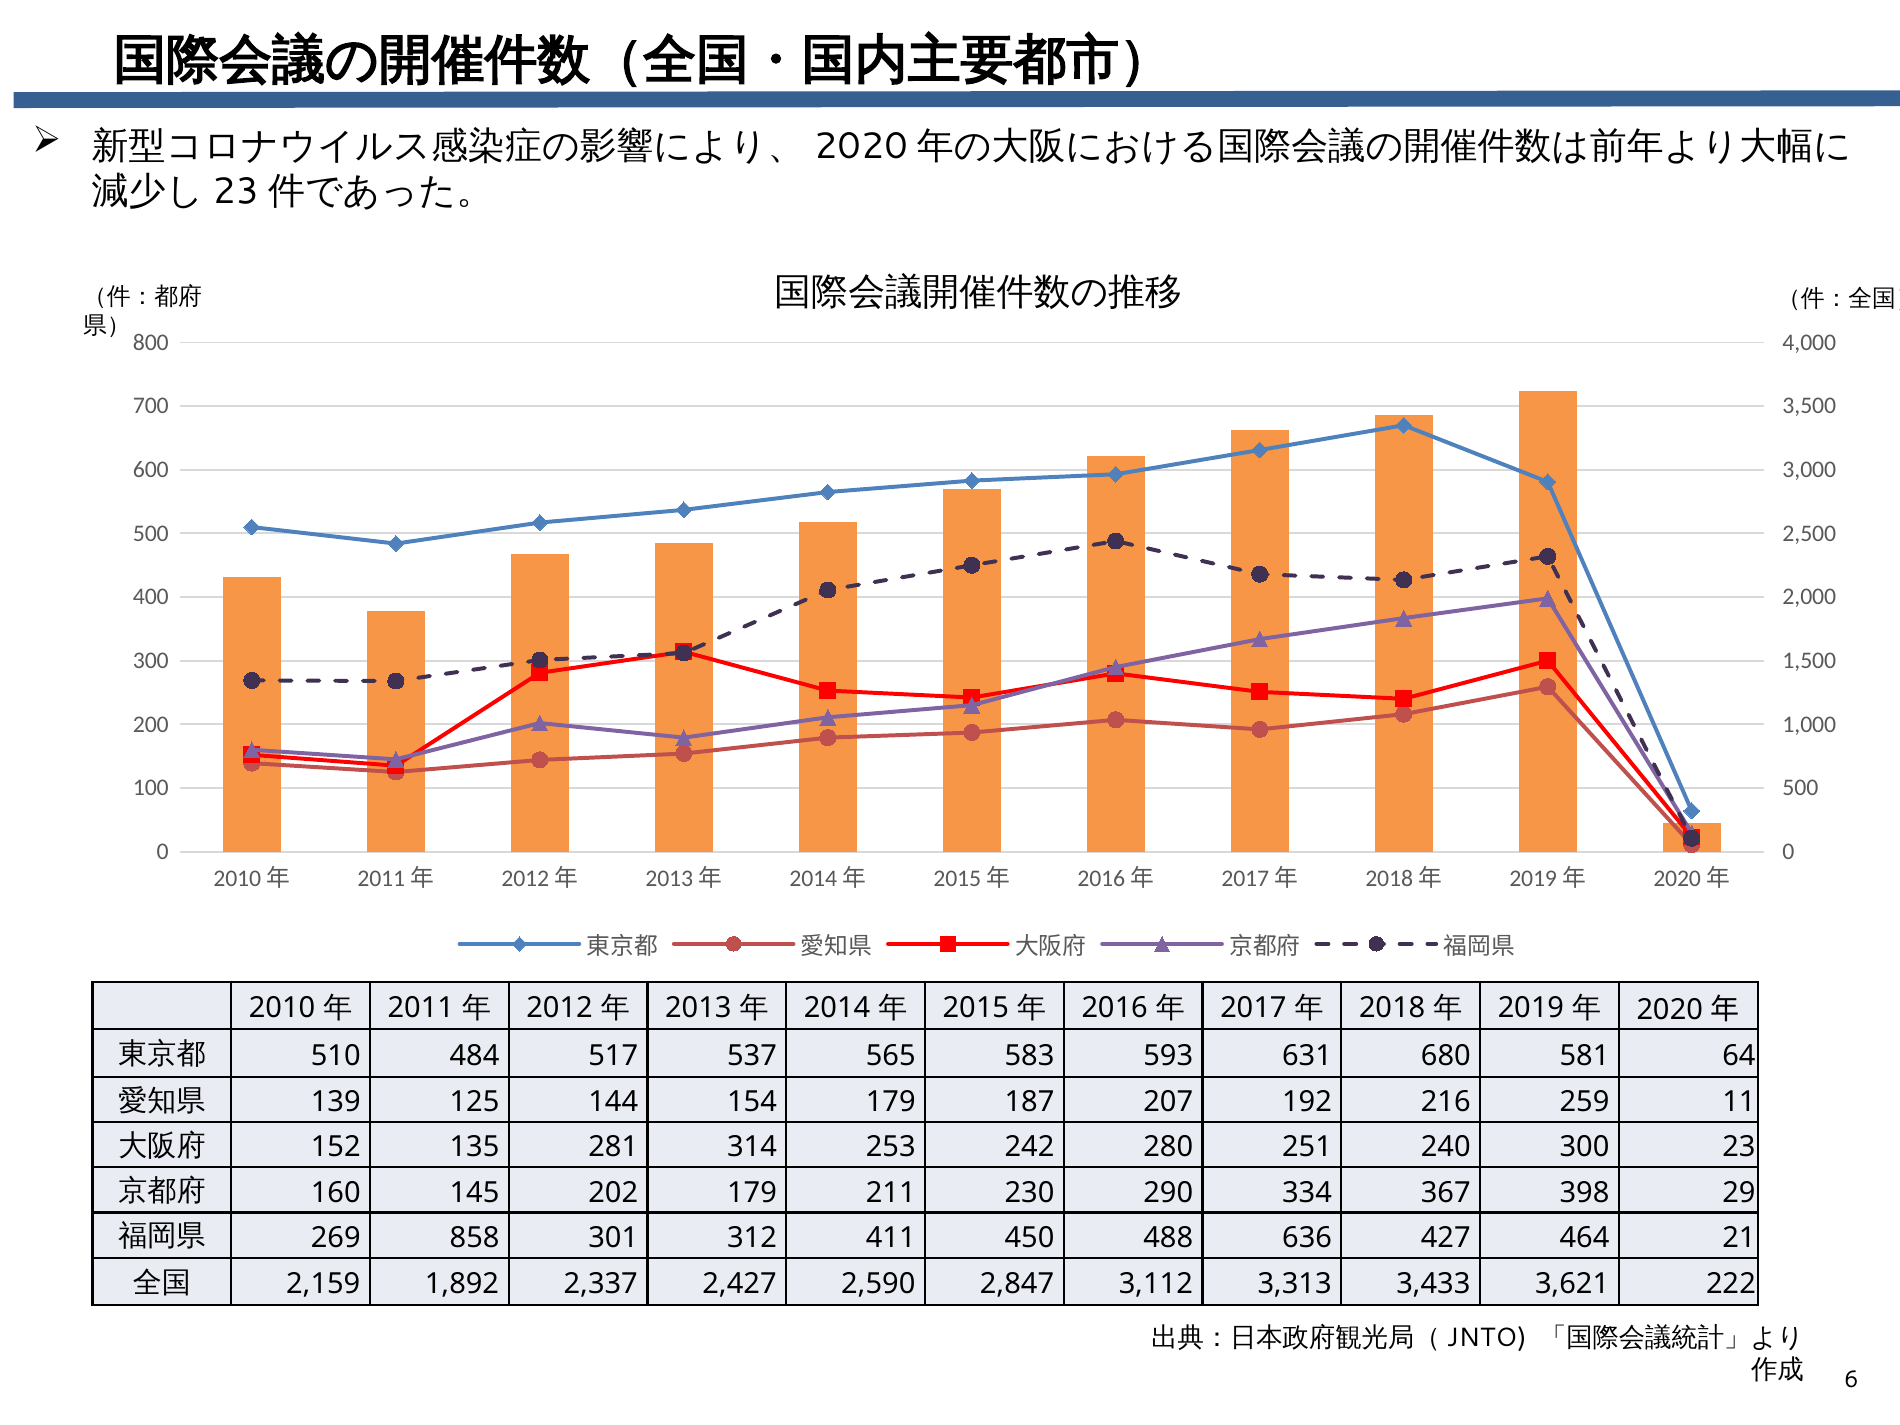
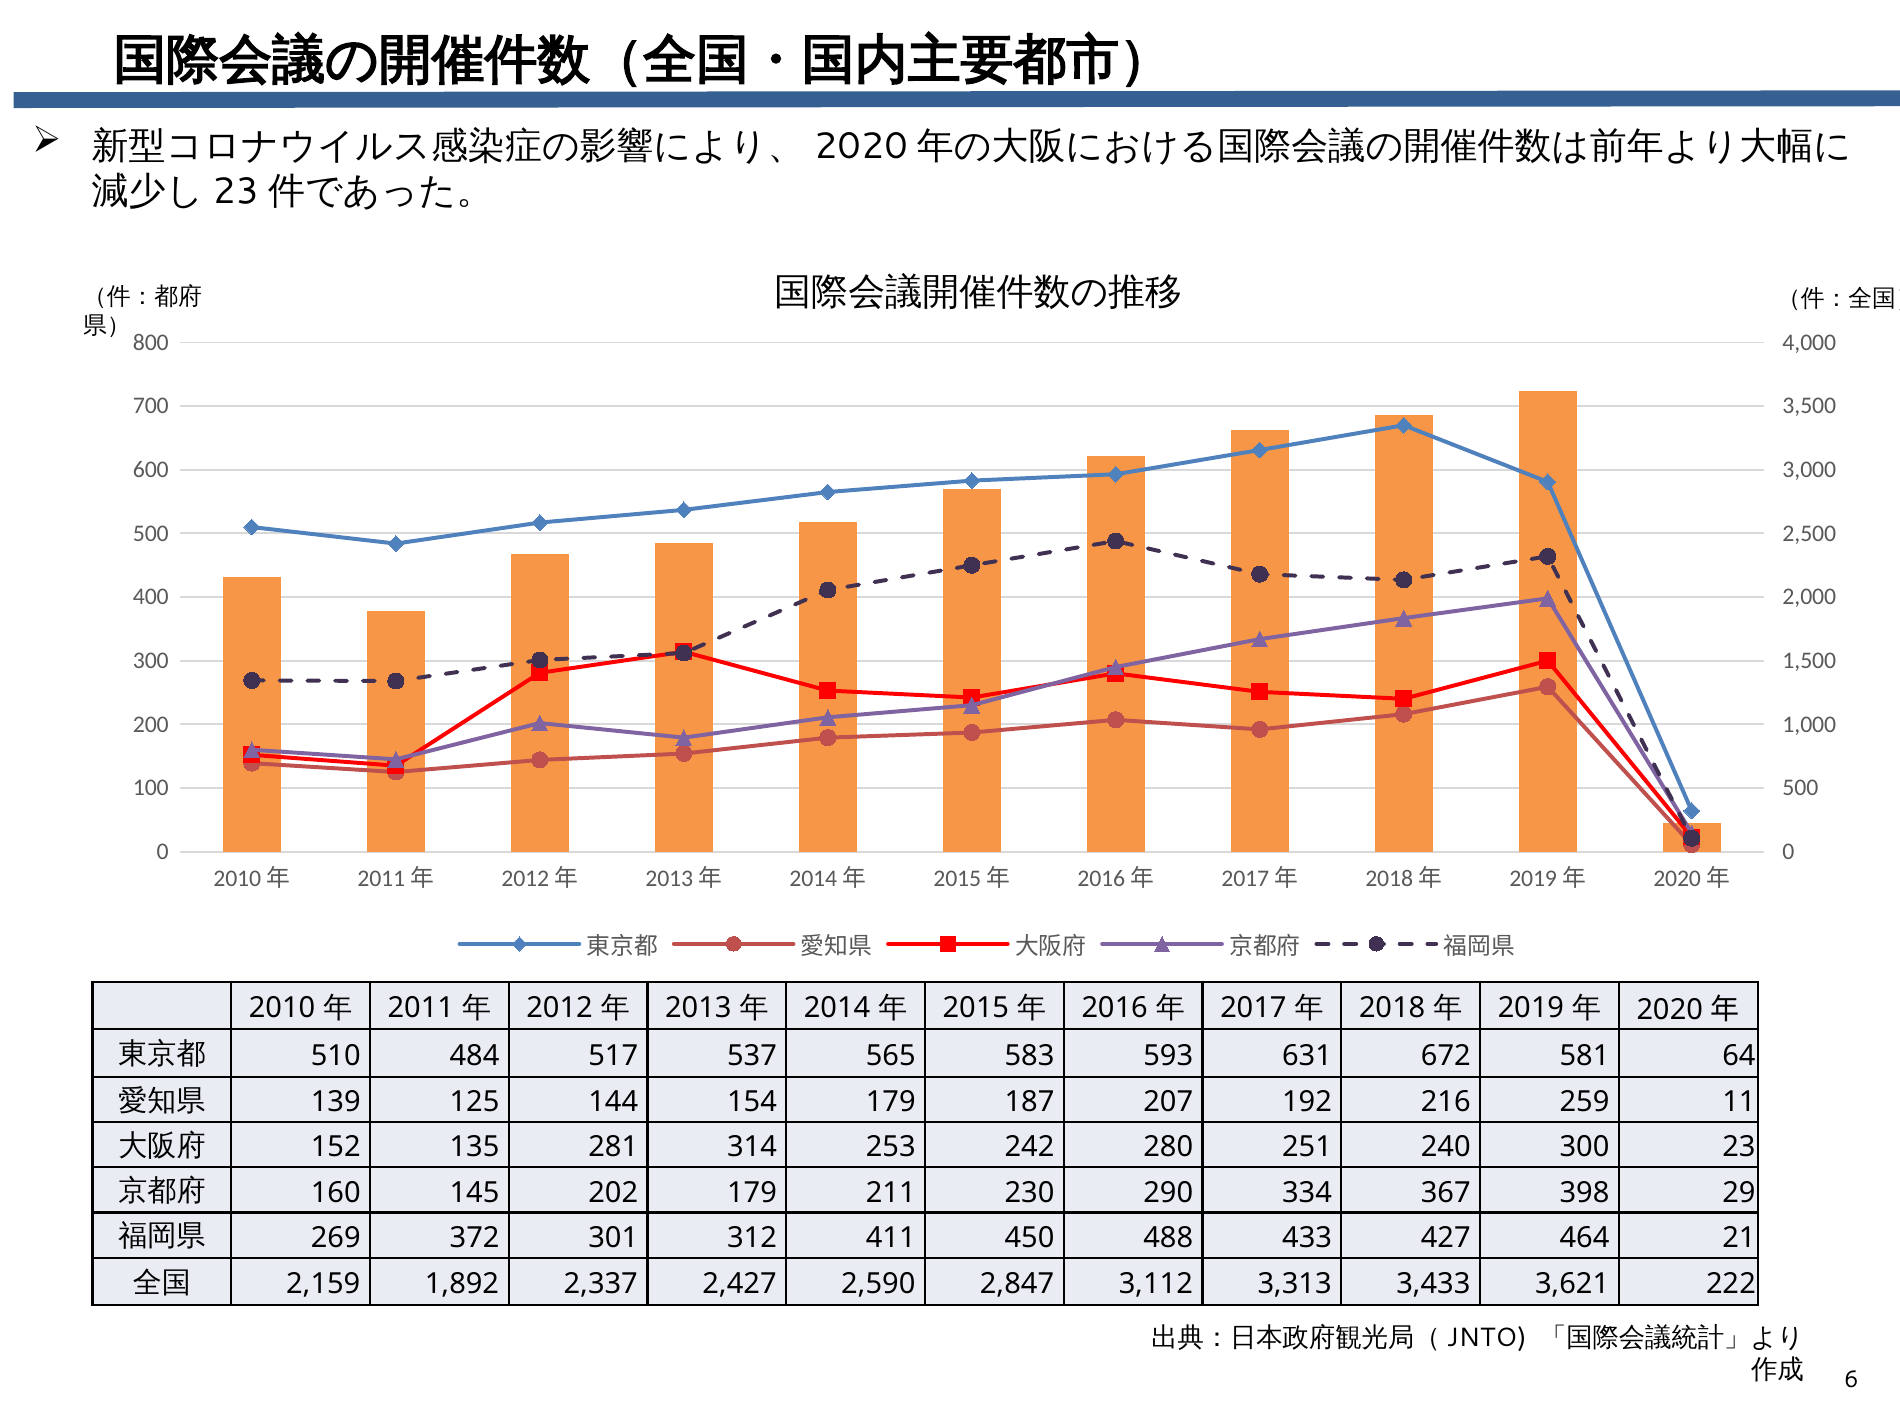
680: 680 -> 672
858: 858 -> 372
636: 636 -> 433
